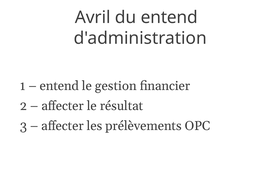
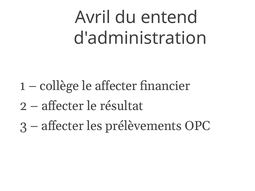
entend at (59, 86): entend -> collège
le gestion: gestion -> affecter
